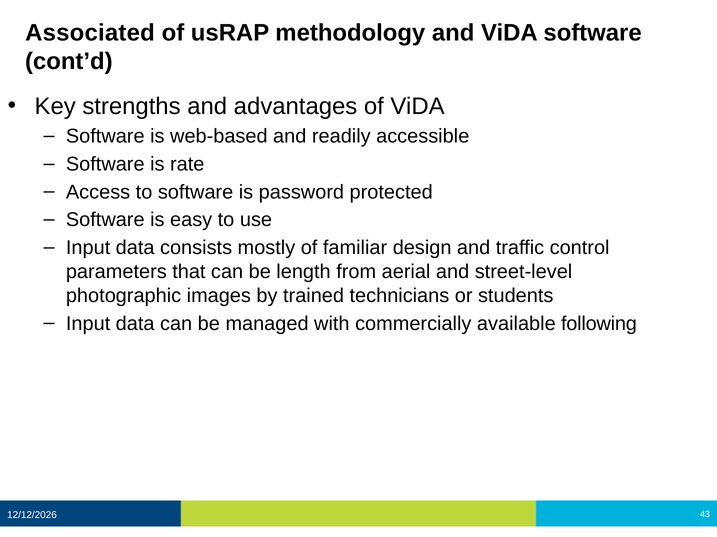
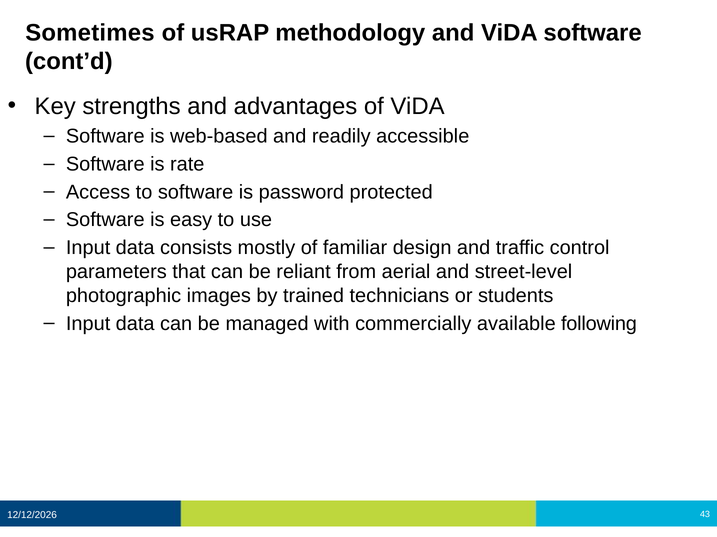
Associated: Associated -> Sometimes
length: length -> reliant
